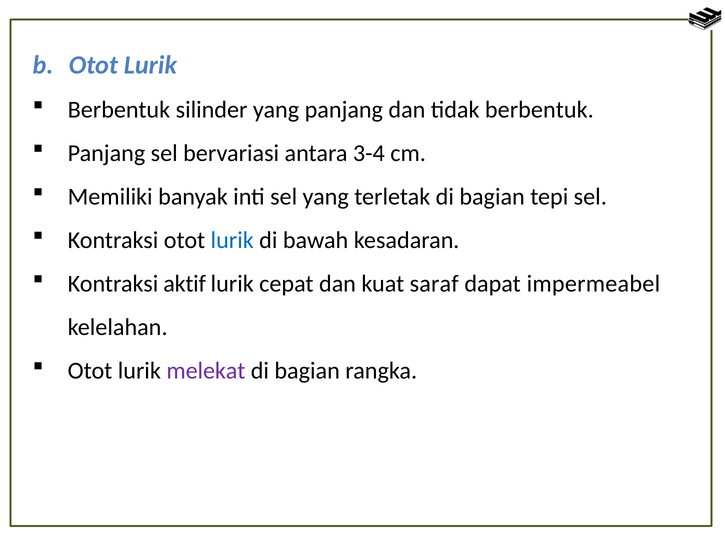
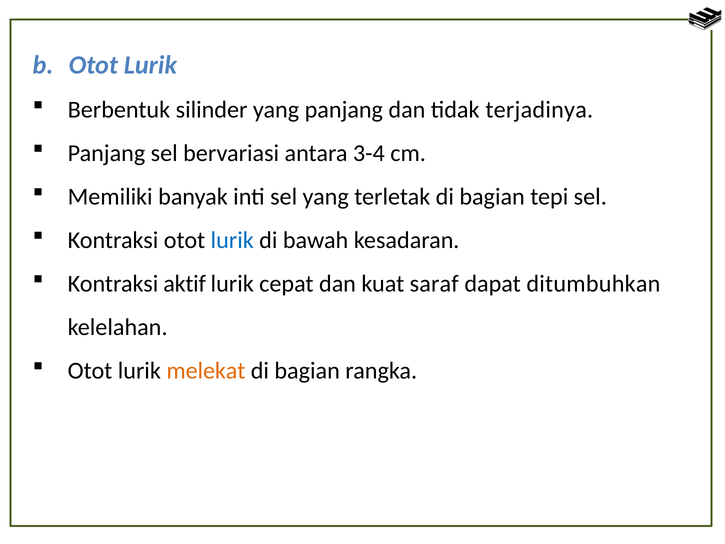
tidak berbentuk: berbentuk -> terjadinya
impermeabel: impermeabel -> ditumbuhkan
melekat colour: purple -> orange
